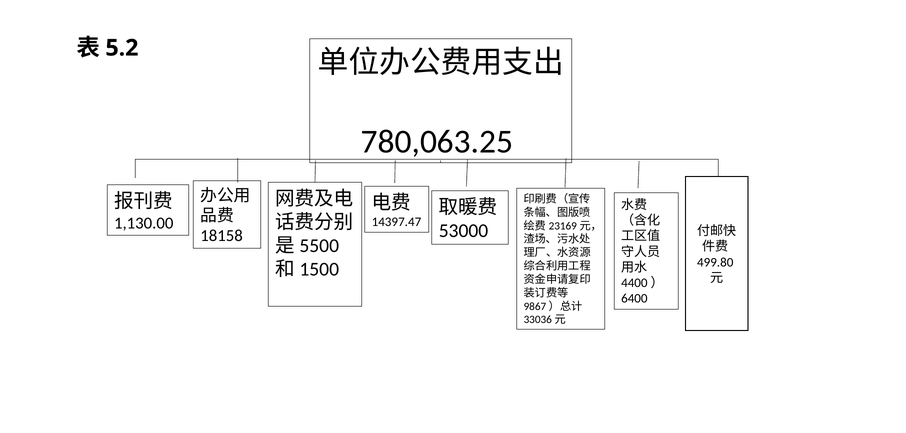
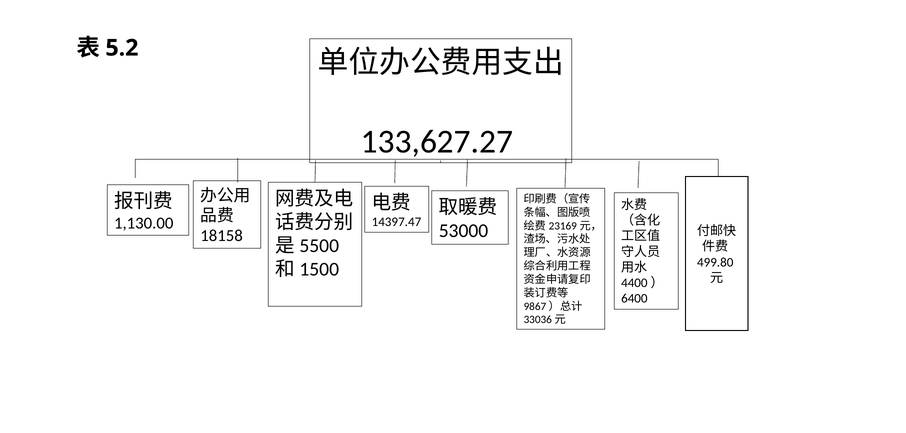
780,063.25: 780,063.25 -> 133,627.27
